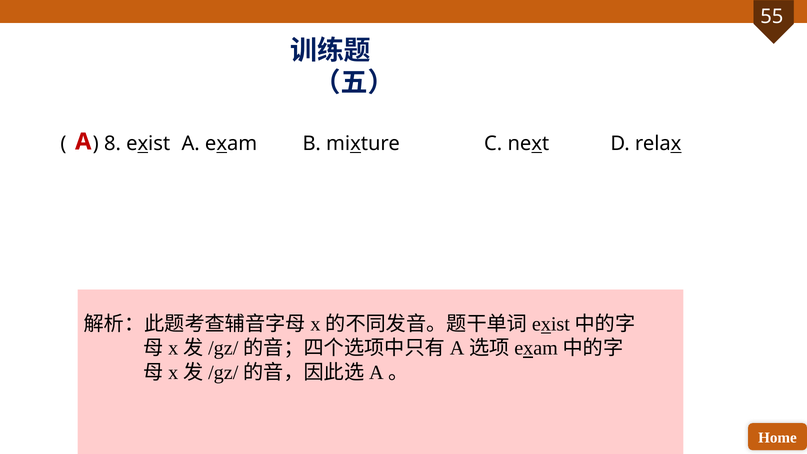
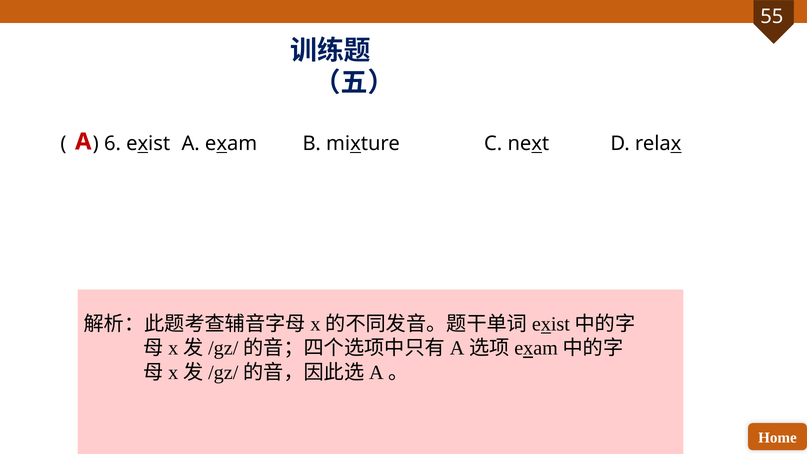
8: 8 -> 6
